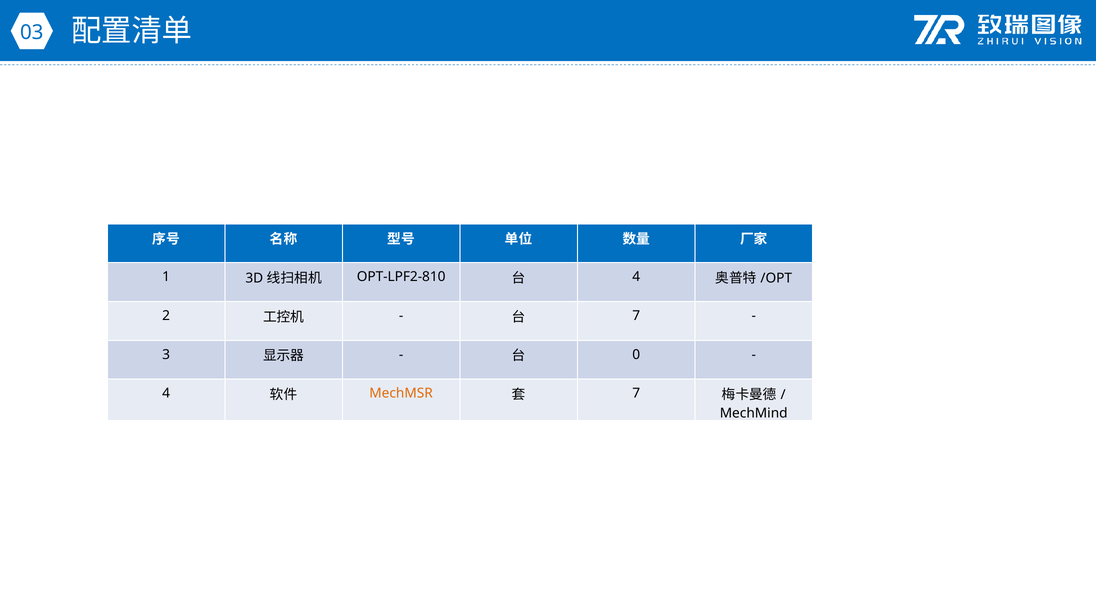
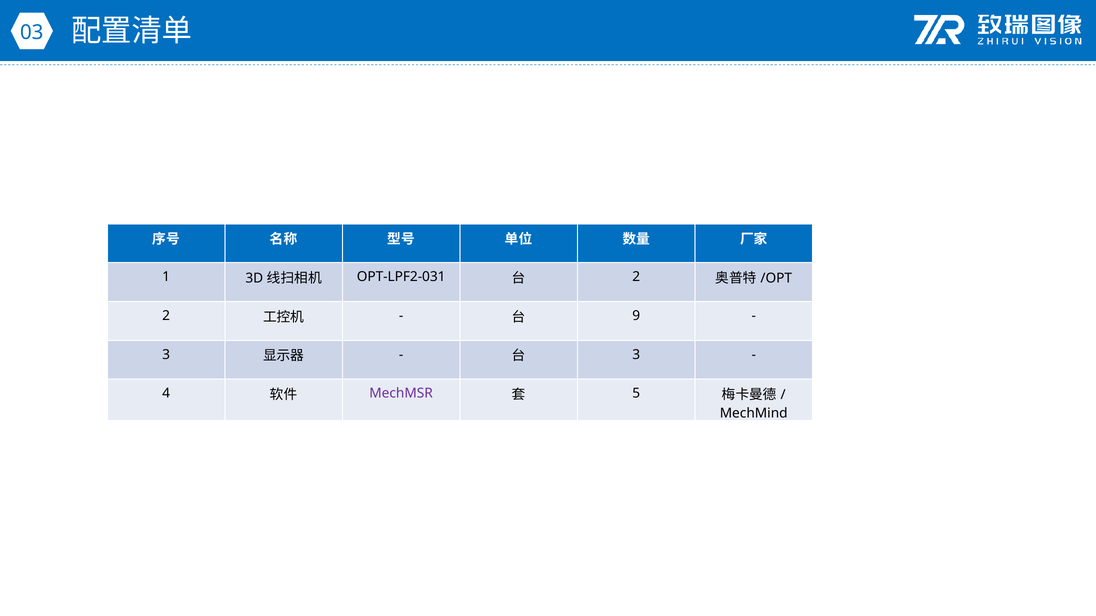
OPT-LPF2-810: OPT-LPF2-810 -> OPT-LPF2-031
4 at (636, 277): 4 -> 2
7 at (636, 316): 7 -> 9
0 at (636, 355): 0 -> 3
MechMSR colour: orange -> purple
7 at (636, 394): 7 -> 5
